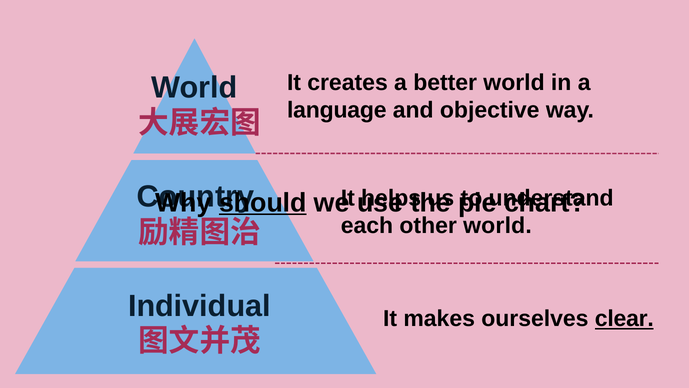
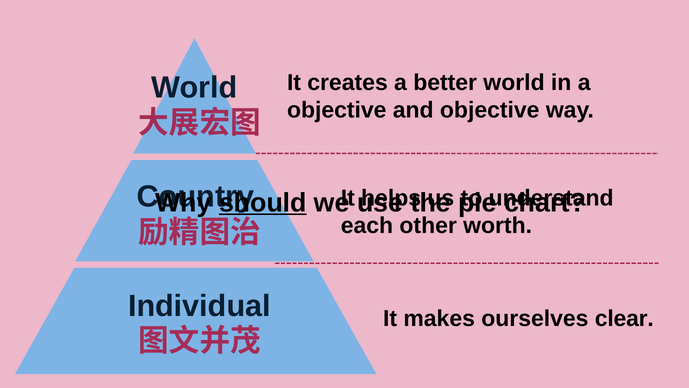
language at (337, 110): language -> objective
other world: world -> worth
clear underline: present -> none
